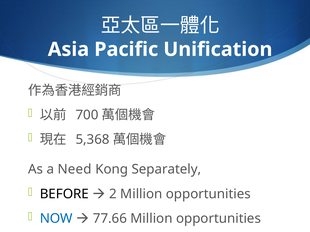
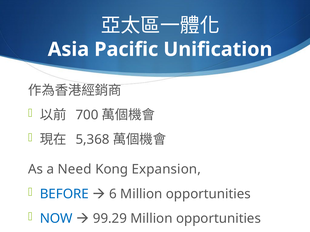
Separately: Separately -> Expansion
BEFORE colour: black -> blue
2: 2 -> 6
77.66: 77.66 -> 99.29
